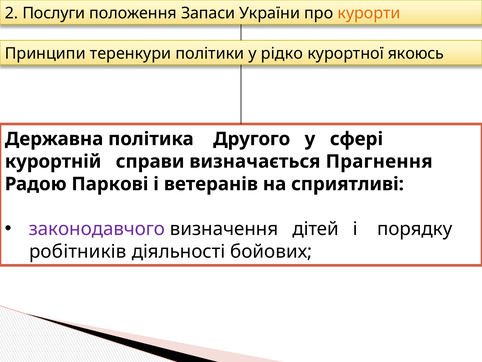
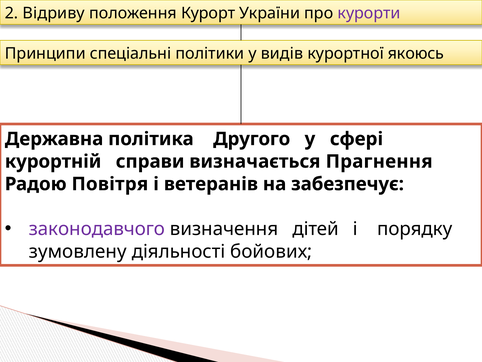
Послуги: Послуги -> Відриву
Запаси: Запаси -> Курорт
курорти colour: orange -> purple
теренкури: теренкури -> спеціальні
рідко: рідко -> видів
Паркові: Паркові -> Повітря
сприятливі: сприятливі -> забезпечує
робітників: робітників -> зумовлену
